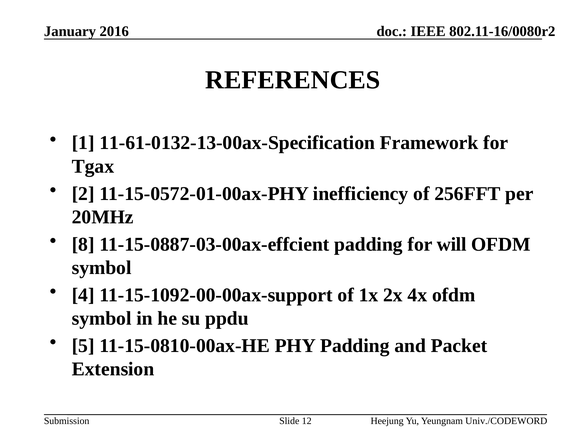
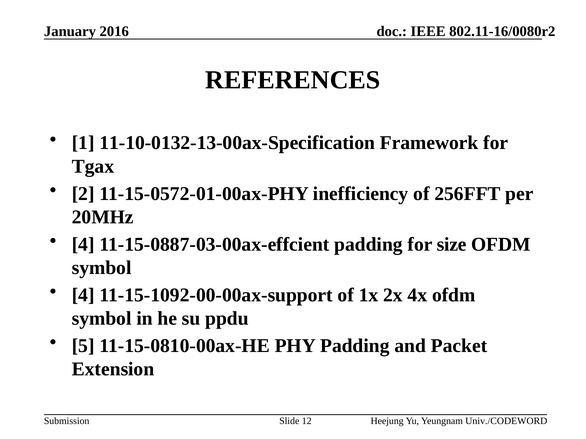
11-61-0132-13-00ax-Specification: 11-61-0132-13-00ax-Specification -> 11-10-0132-13-00ax-Specification
8 at (83, 245): 8 -> 4
will: will -> size
